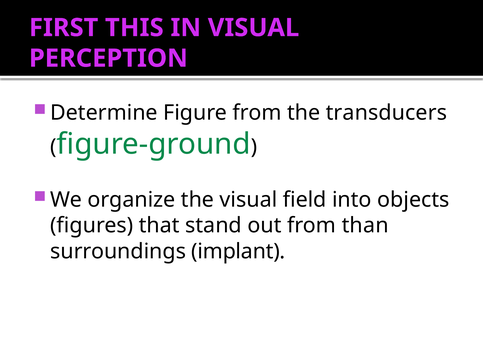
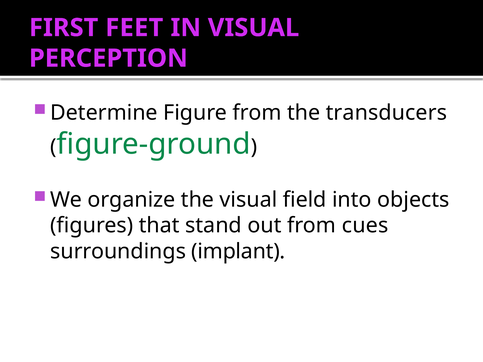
THIS: THIS -> FEET
than: than -> cues
